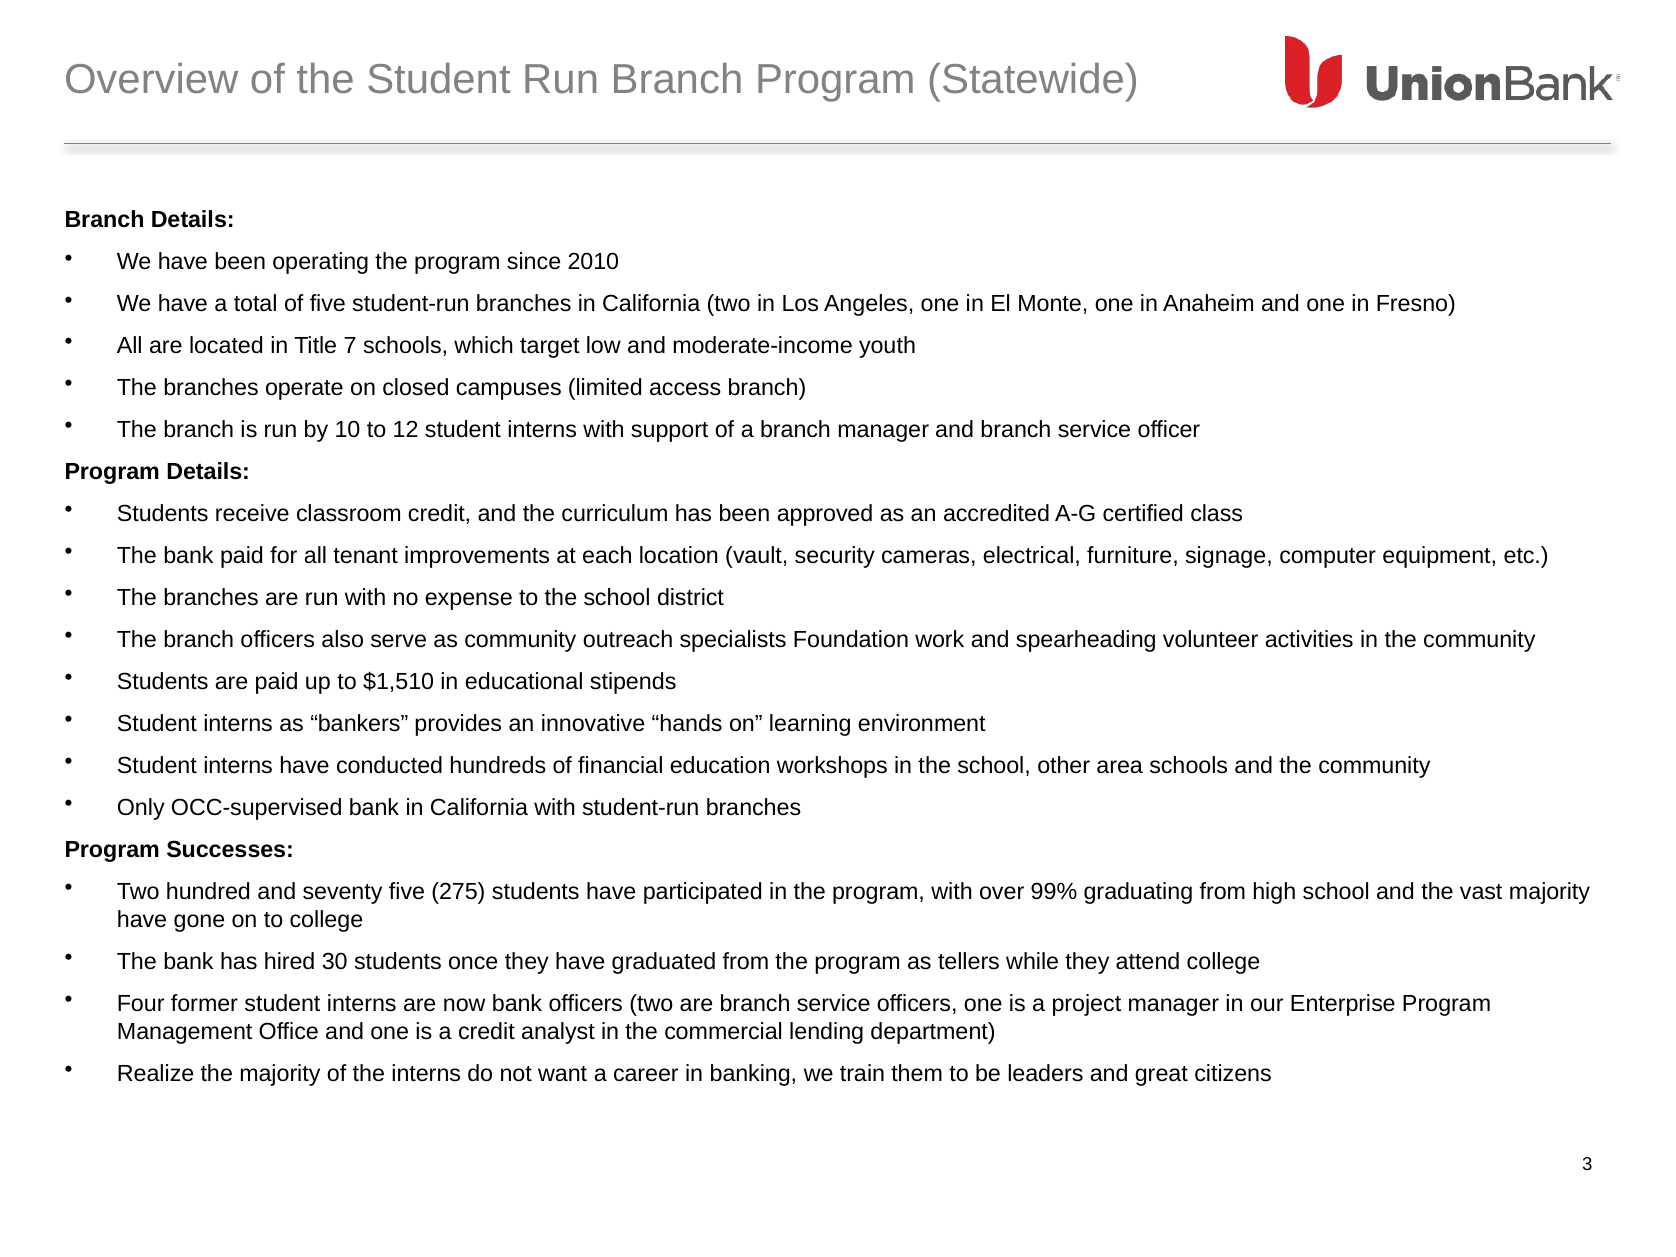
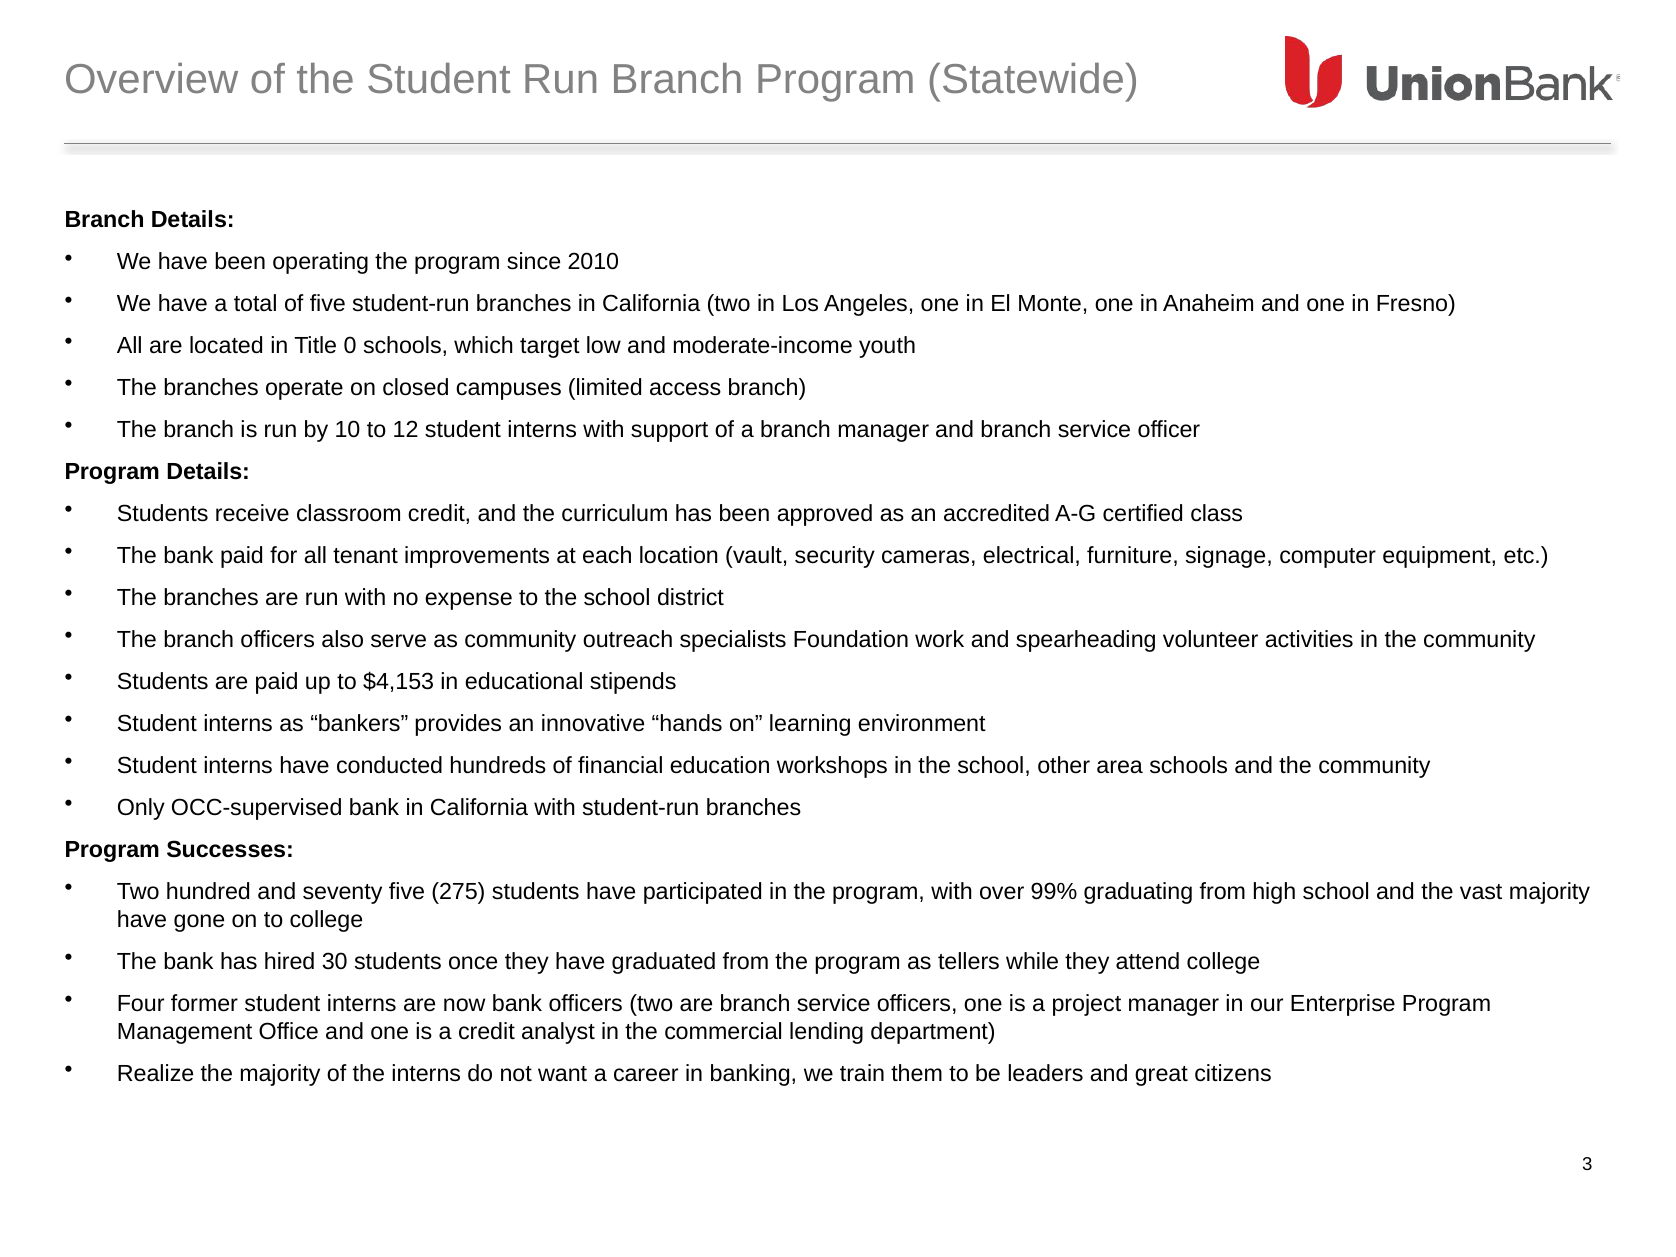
7: 7 -> 0
$1,510: $1,510 -> $4,153
